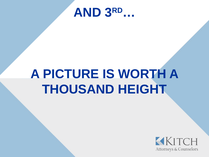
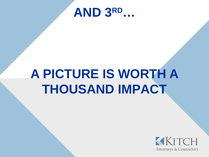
HEIGHT: HEIGHT -> IMPACT
